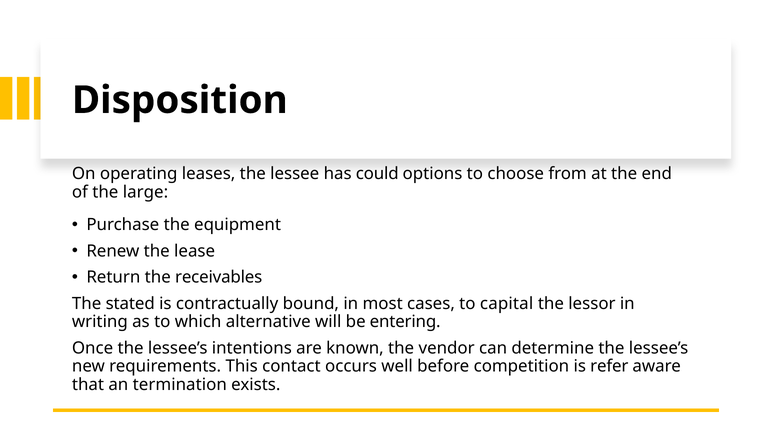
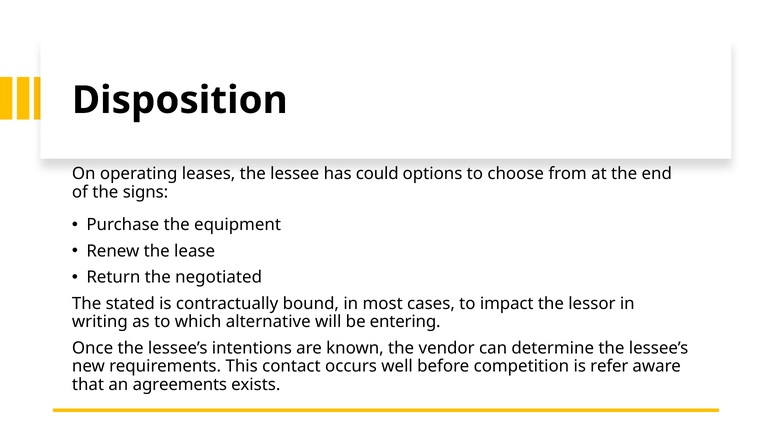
large: large -> signs
receivables: receivables -> negotiated
capital: capital -> impact
termination: termination -> agreements
